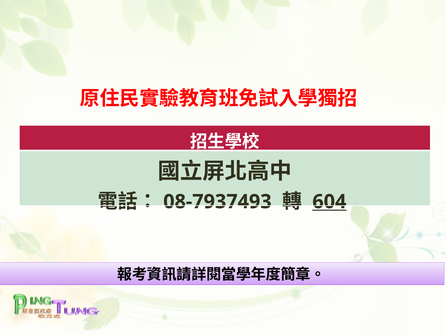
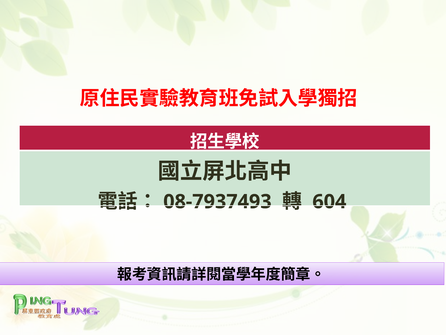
604 underline: present -> none
